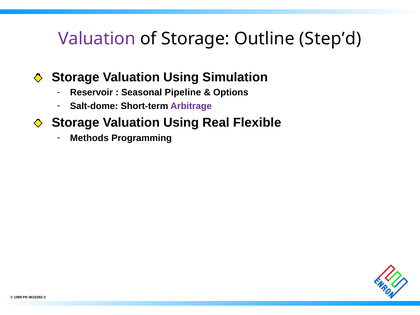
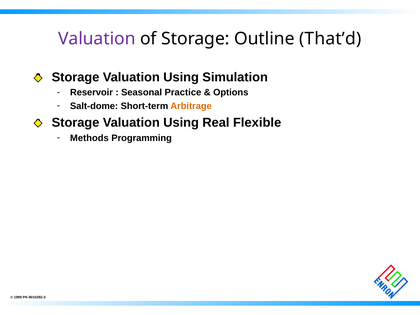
Step’d: Step’d -> That’d
Pipeline: Pipeline -> Practice
Arbitrage colour: purple -> orange
